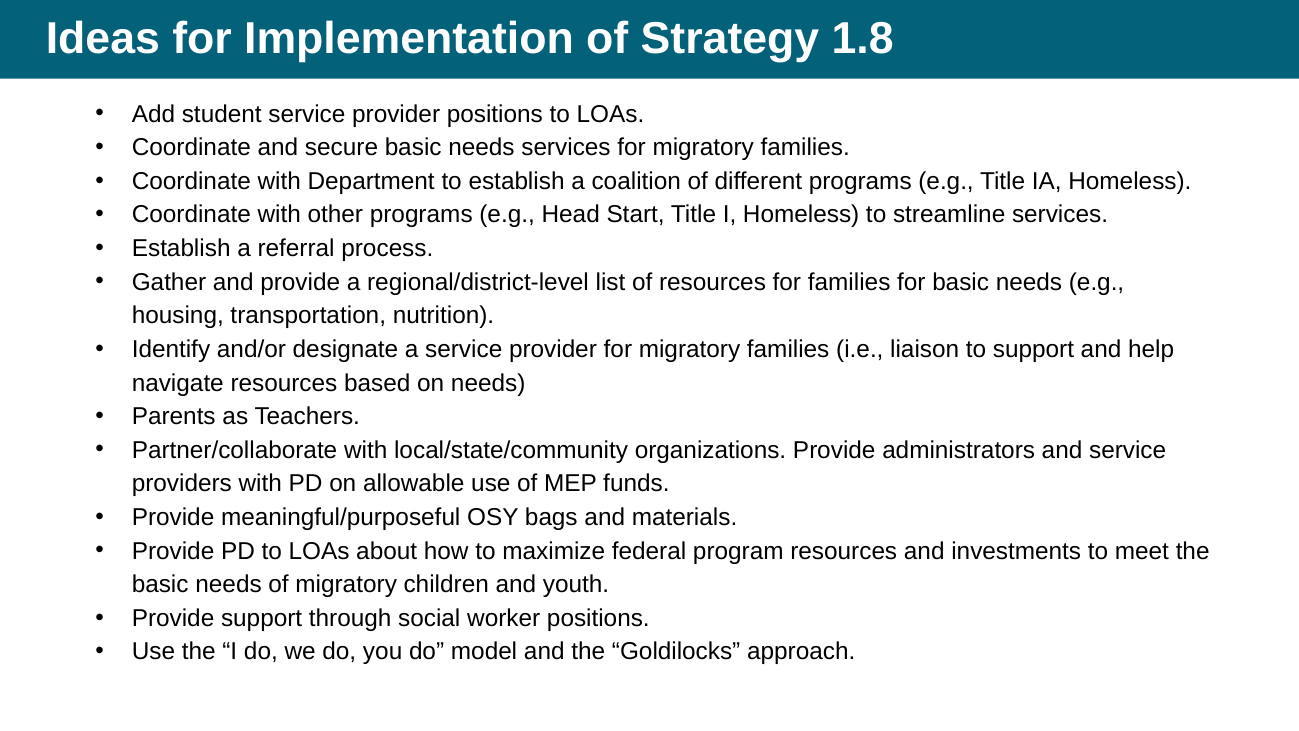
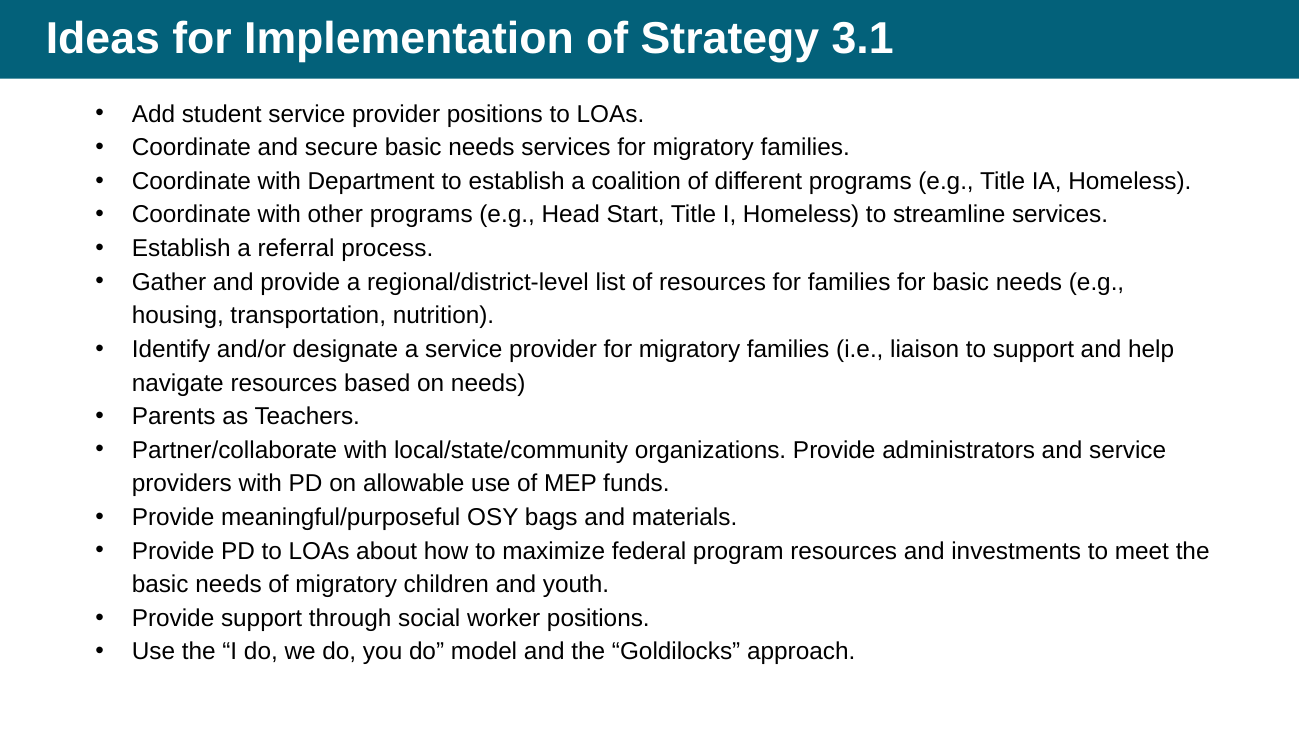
1.8: 1.8 -> 3.1
